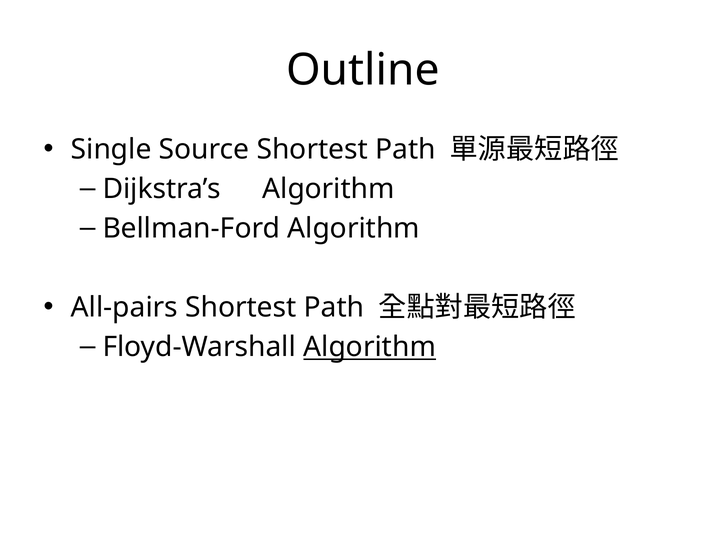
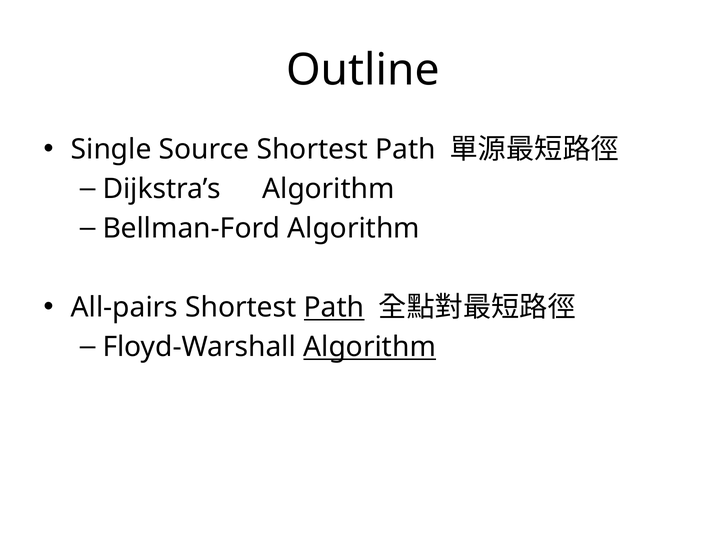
Path at (334, 308) underline: none -> present
